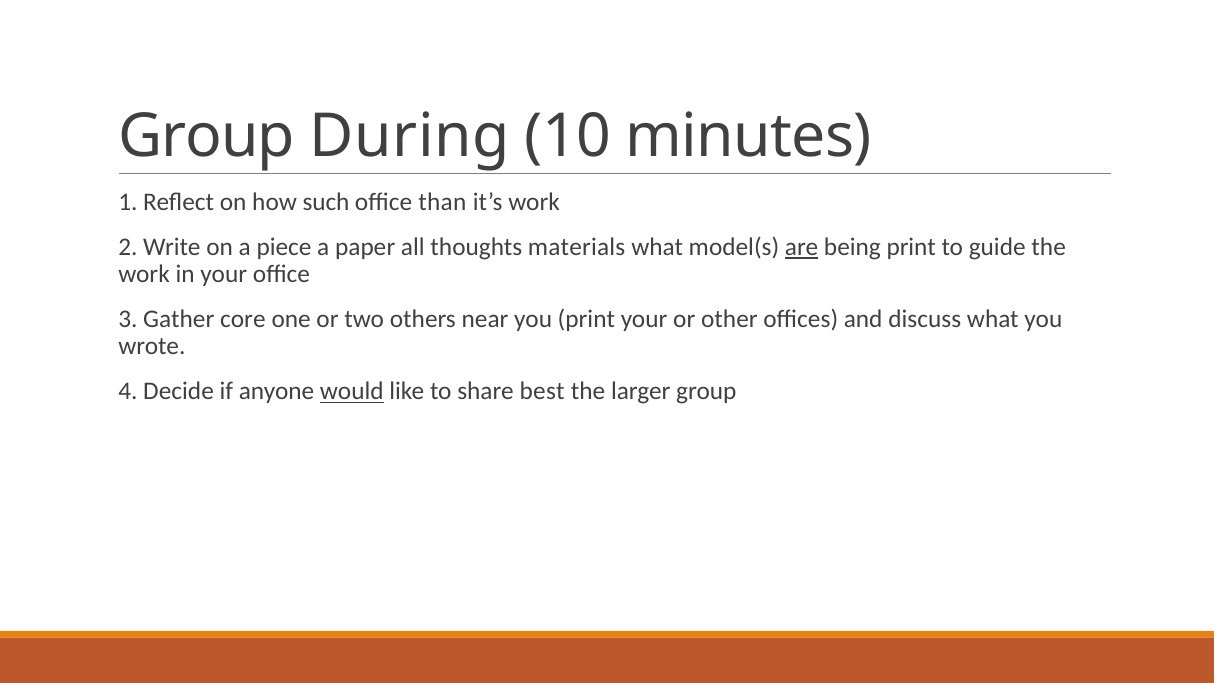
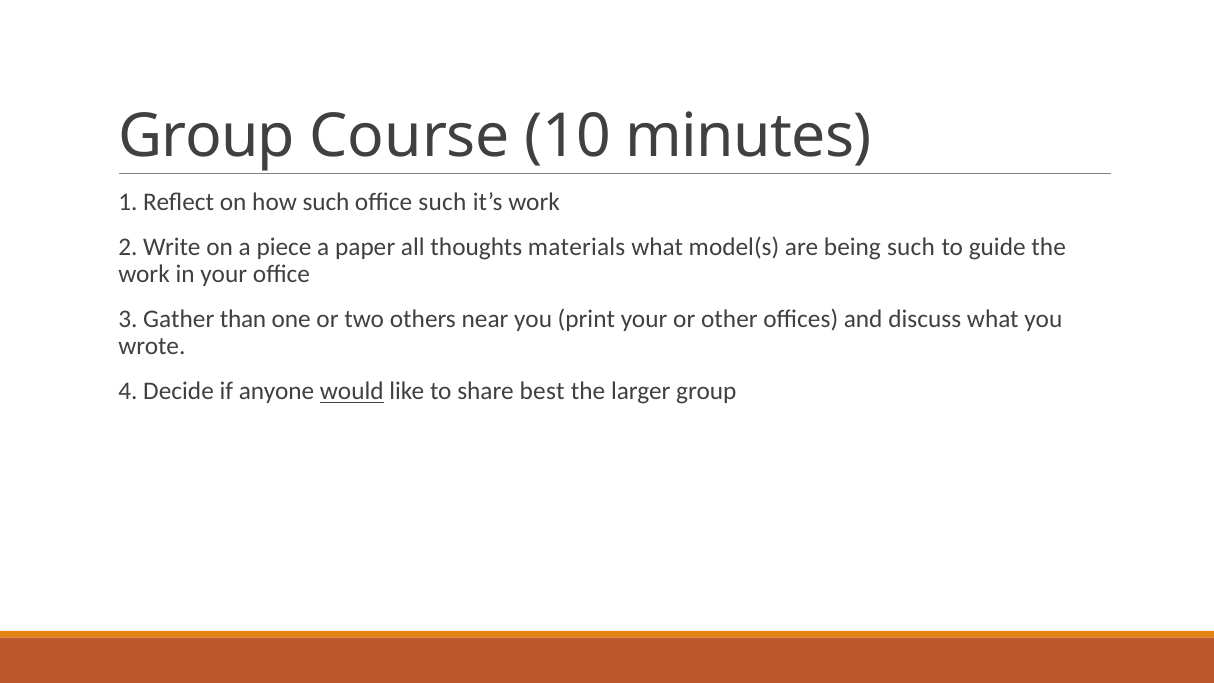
During: During -> Course
office than: than -> such
are underline: present -> none
being print: print -> such
core: core -> than
